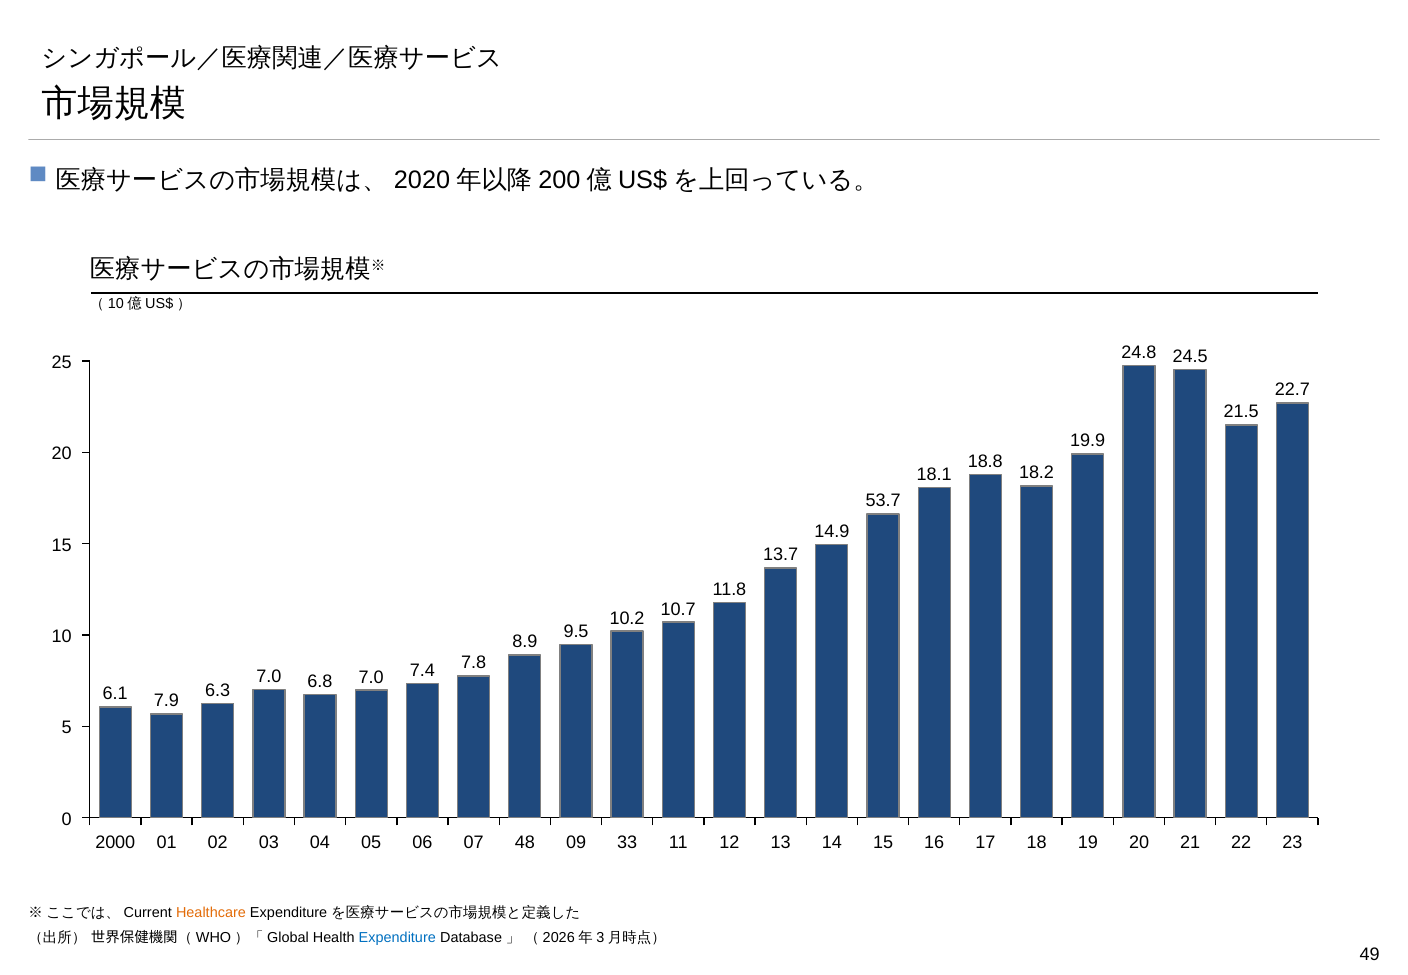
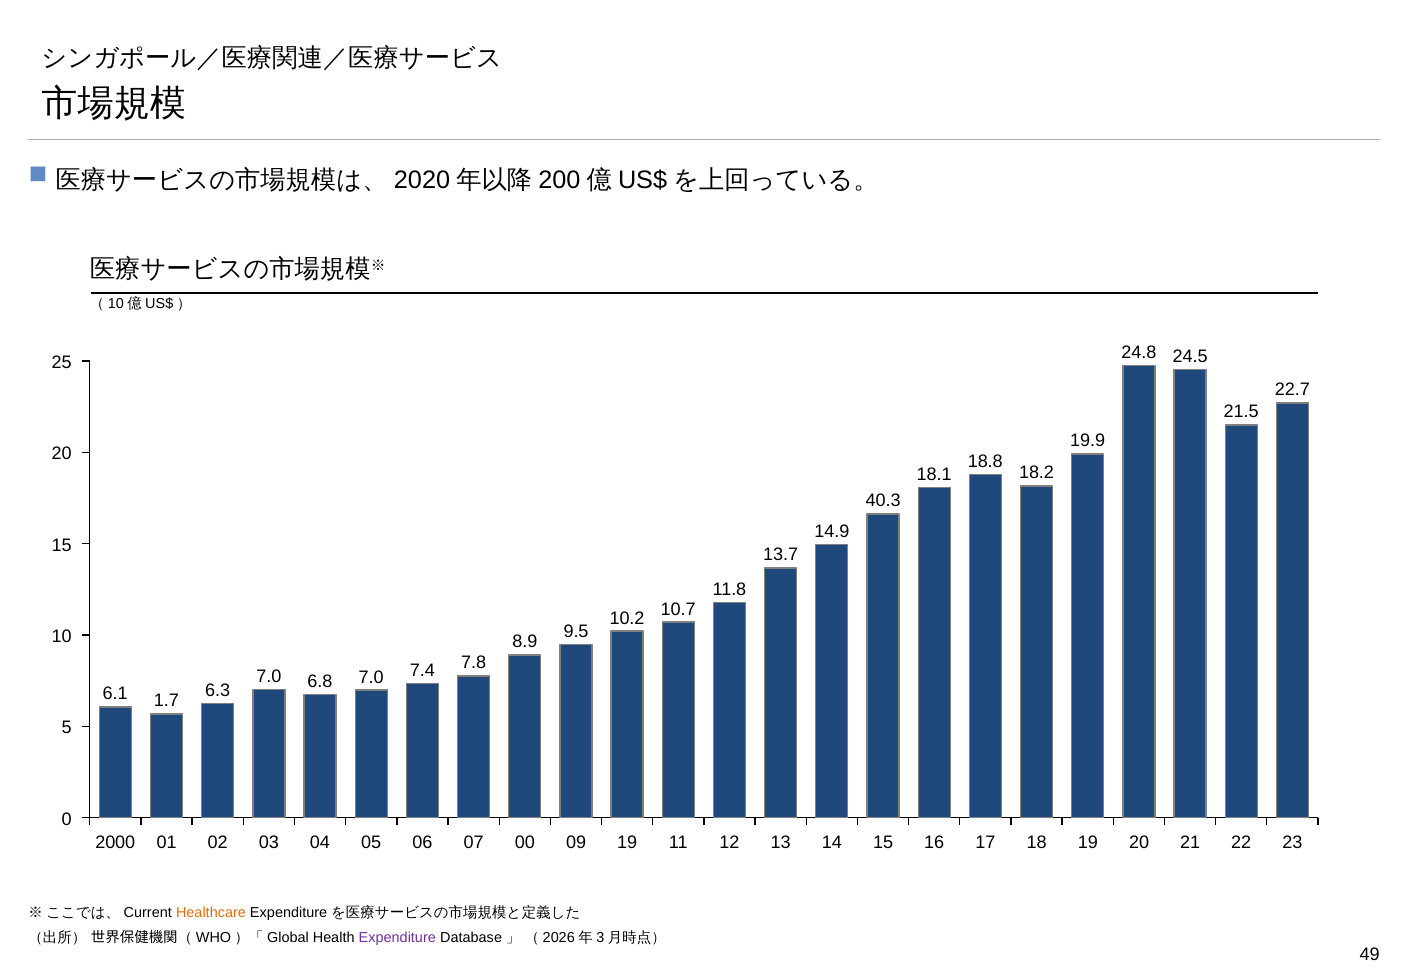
53.7: 53.7 -> 40.3
7.9: 7.9 -> 1.7
48: 48 -> 00
09 33: 33 -> 19
Expenditure at (397, 937) colour: blue -> purple
